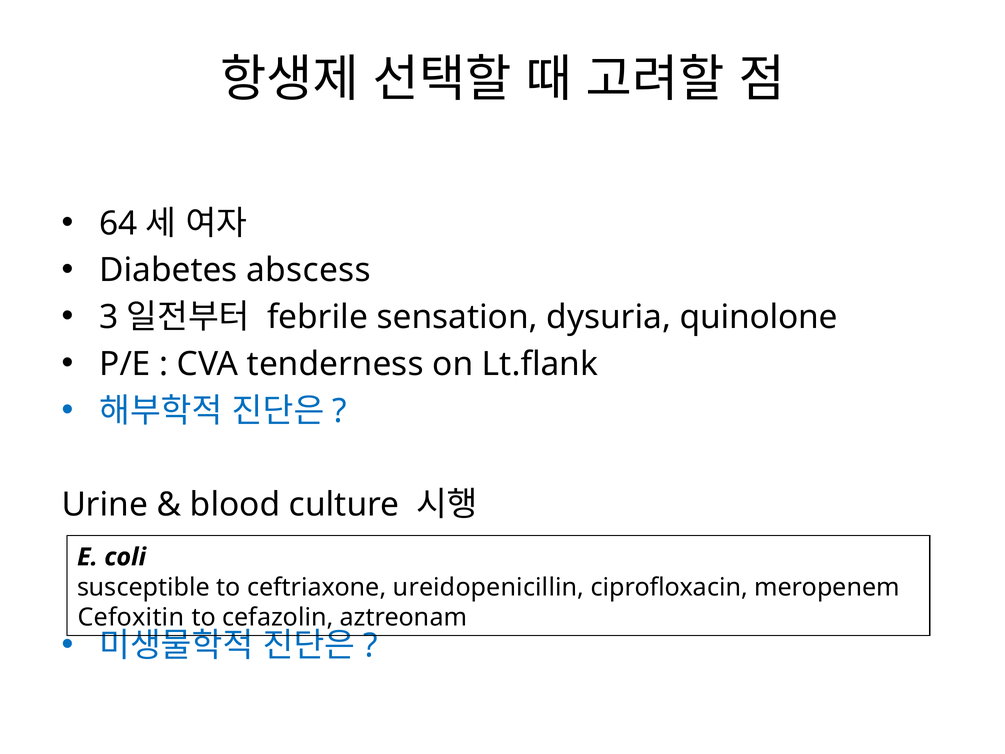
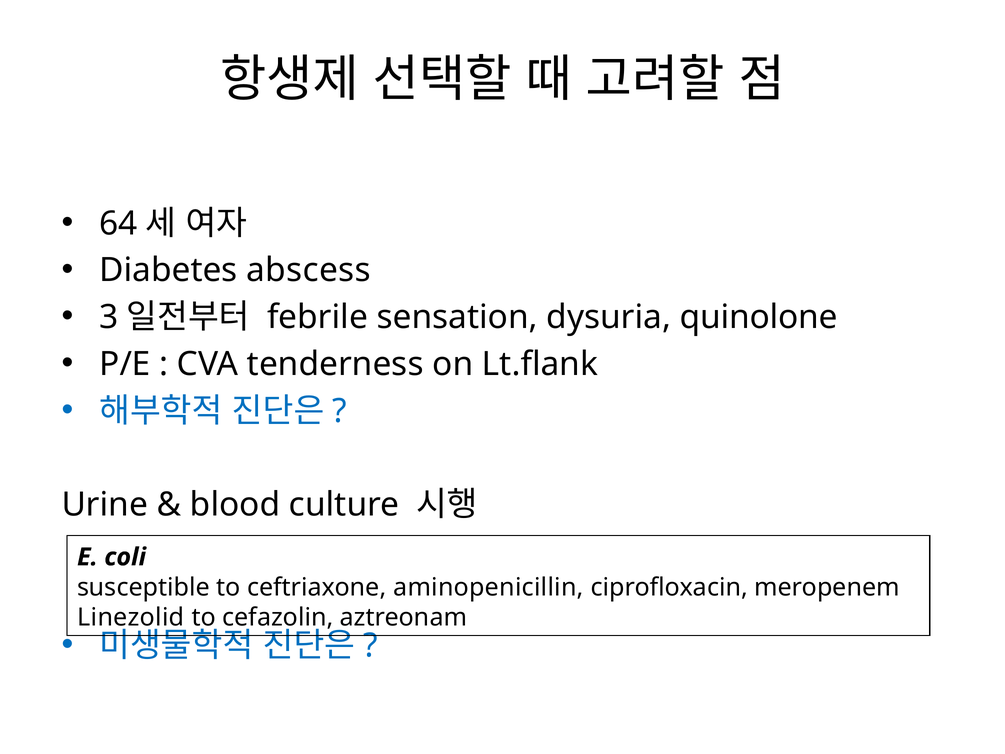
ureidopenicillin: ureidopenicillin -> aminopenicillin
Cefoxitin: Cefoxitin -> Linezolid
